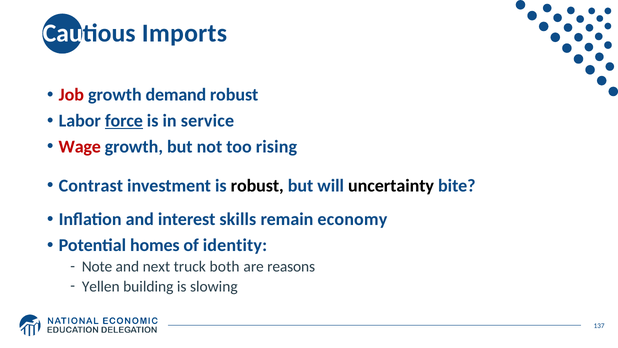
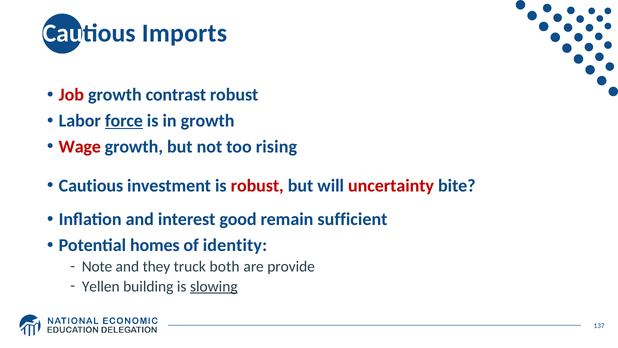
demand: demand -> contrast
in service: service -> growth
Contrast at (91, 186): Contrast -> Cautious
robust at (257, 186) colour: black -> red
uncertainty colour: black -> red
skills: skills -> good
economy: economy -> sufficient
next: next -> they
reasons: reasons -> provide
slowing underline: none -> present
